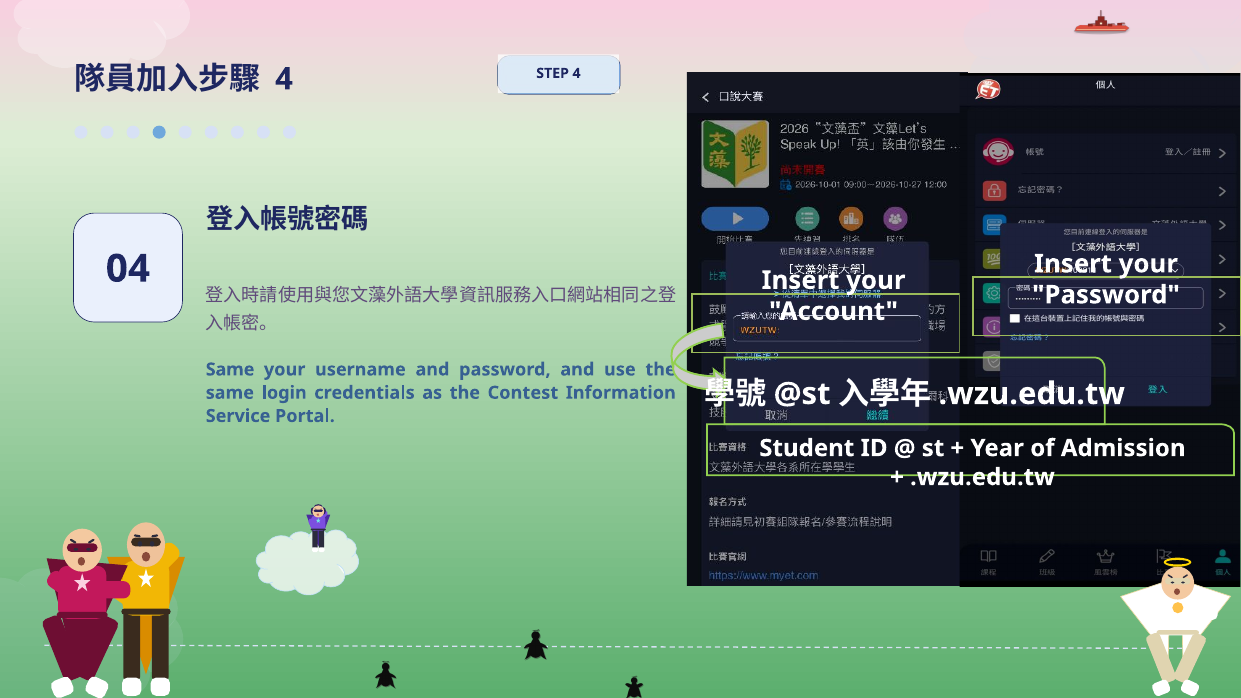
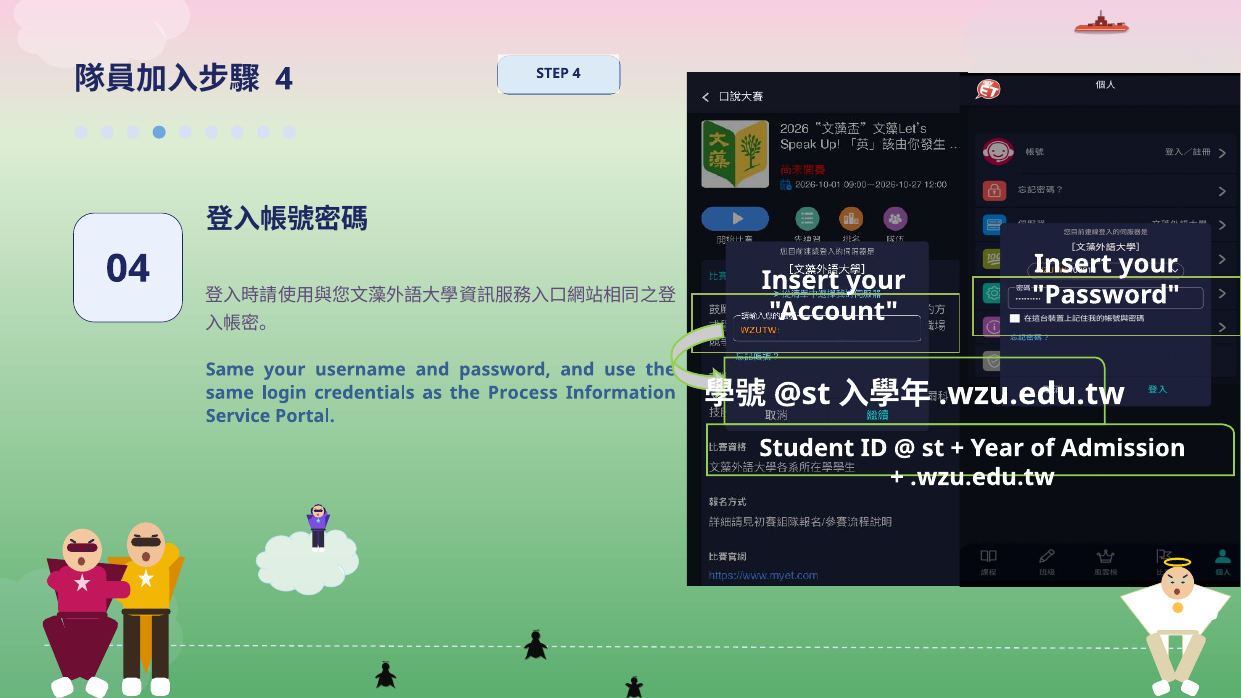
Contest: Contest -> Process
